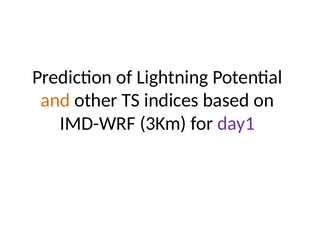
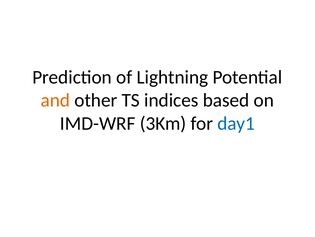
day1 colour: purple -> blue
